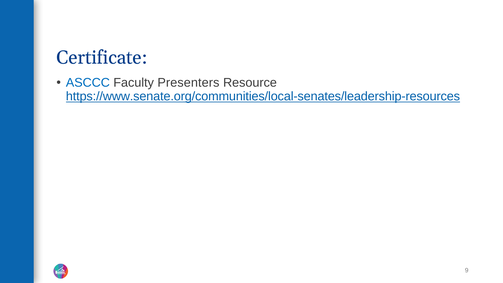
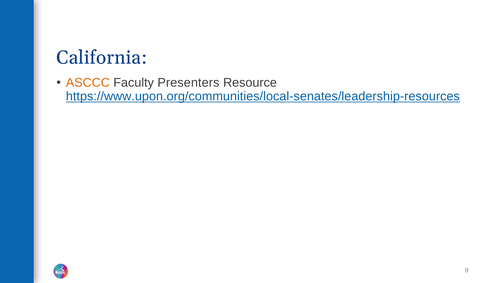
Certificate: Certificate -> California
ASCCC colour: blue -> orange
https://www.senate.org/communities/local-senates/leadership-resources: https://www.senate.org/communities/local-senates/leadership-resources -> https://www.upon.org/communities/local-senates/leadership-resources
